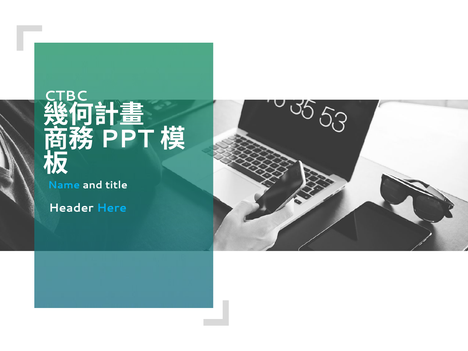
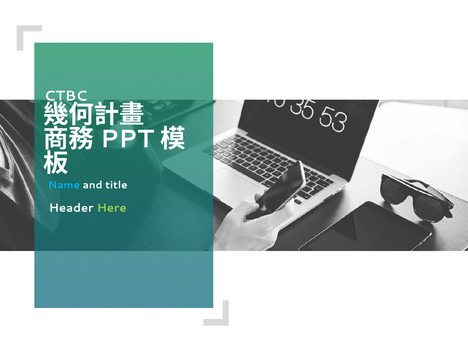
Here colour: light blue -> light green
